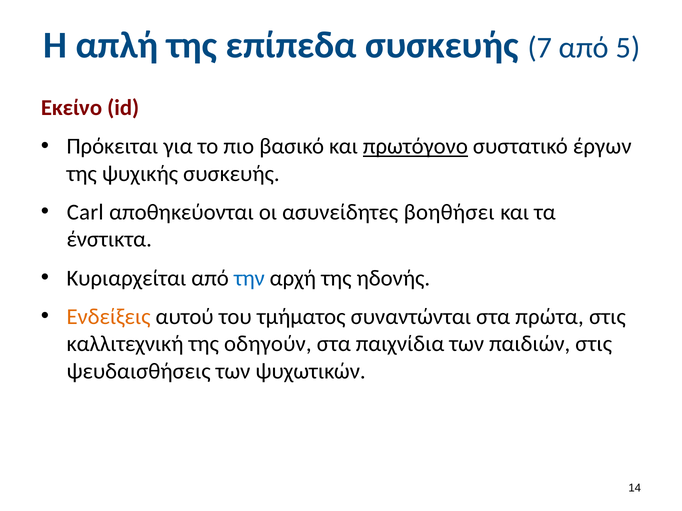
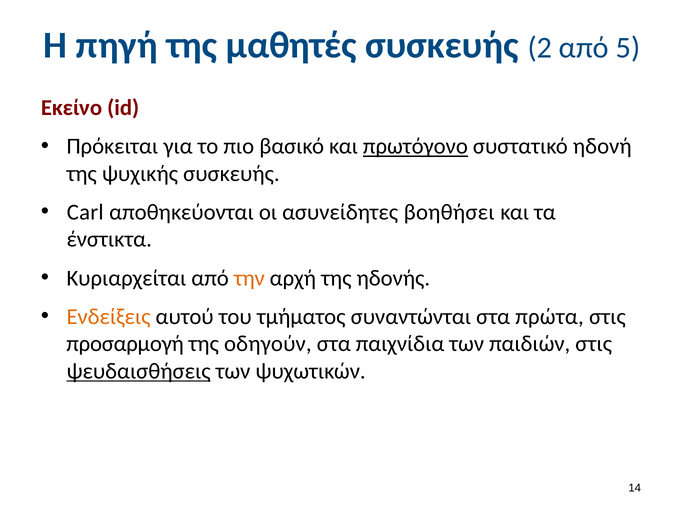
απλή: απλή -> πηγή
επίπεδα: επίπεδα -> μαθητές
7: 7 -> 2
έργων: έργων -> ηδονή
την colour: blue -> orange
καλλιτεχνική: καλλιτεχνική -> προσαρμογή
ψευδαισθήσεις underline: none -> present
